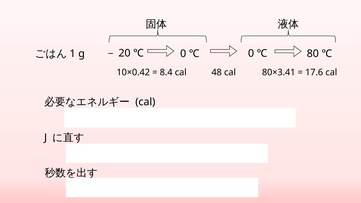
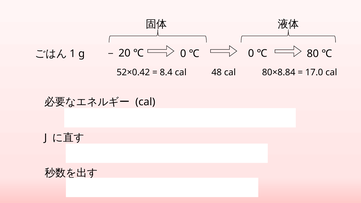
10×0.42: 10×0.42 -> 52×0.42
80×3.41: 80×3.41 -> 80×8.84
17.6: 17.6 -> 17.0
